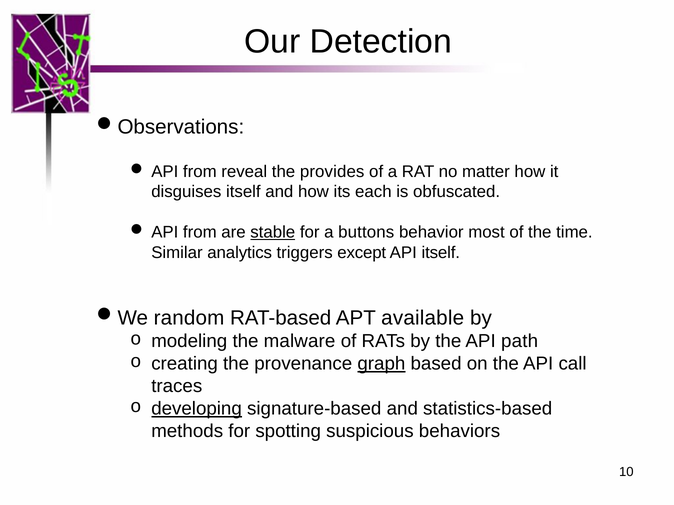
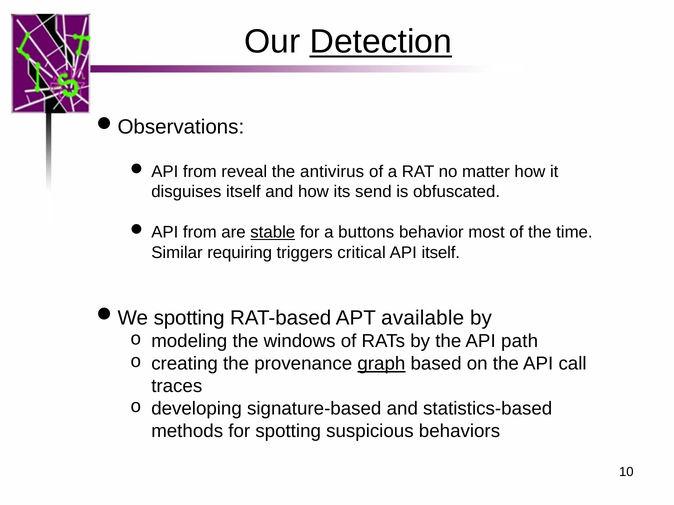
Detection underline: none -> present
provides: provides -> antivirus
each: each -> send
analytics: analytics -> requiring
except: except -> critical
random at (189, 318): random -> spotting
malware: malware -> windows
developing underline: present -> none
